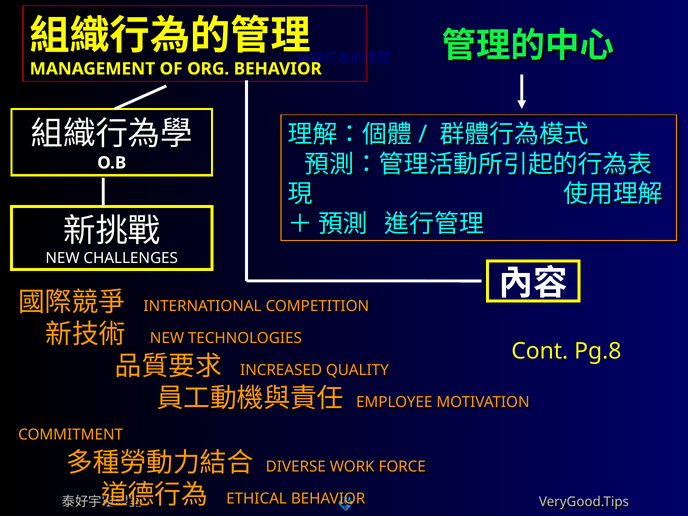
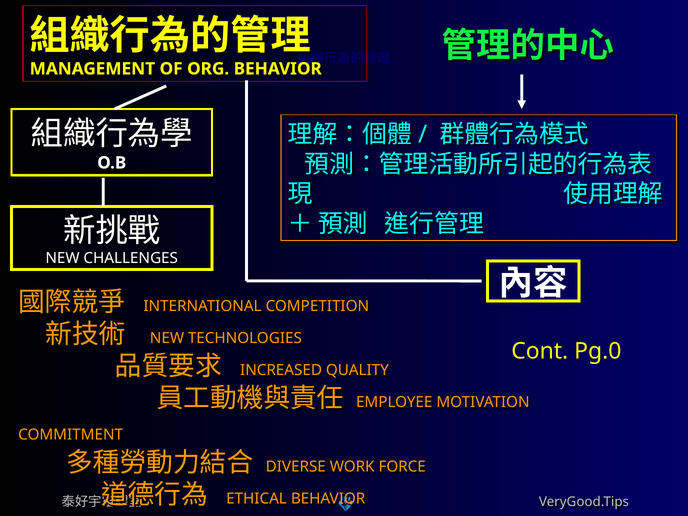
Pg.8: Pg.8 -> Pg.0
